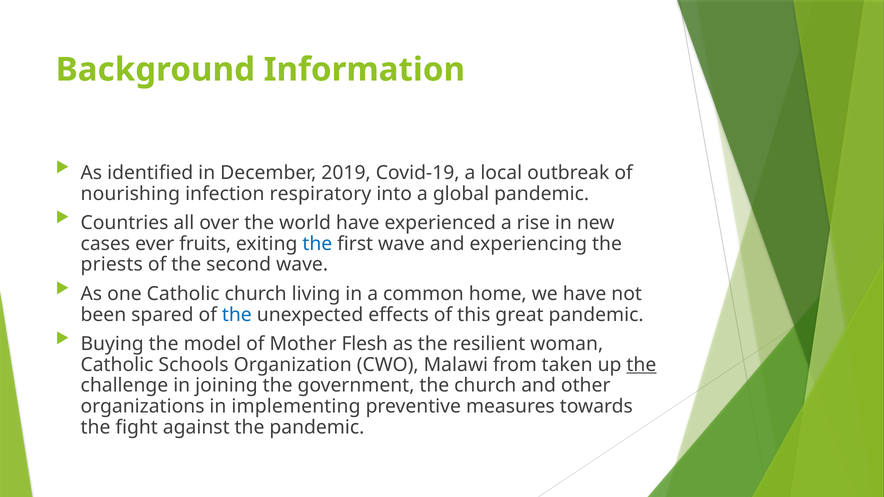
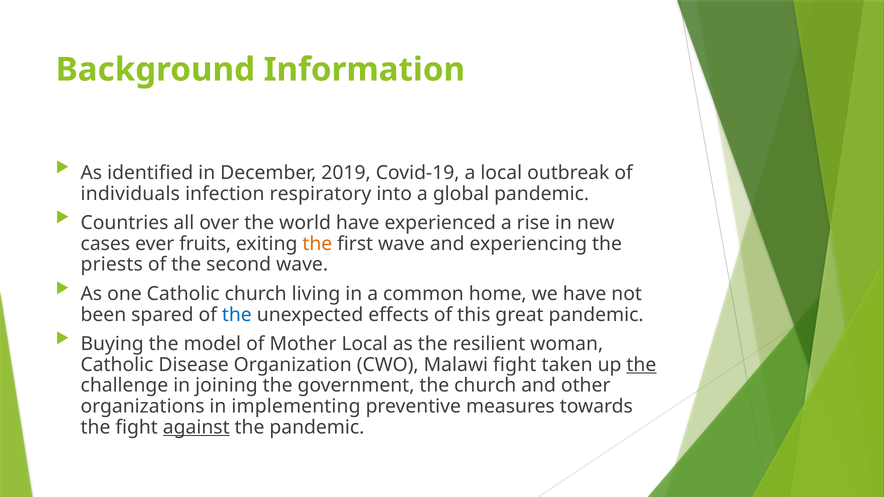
nourishing: nourishing -> individuals
the at (317, 244) colour: blue -> orange
Mother Flesh: Flesh -> Local
Schools: Schools -> Disease
Malawi from: from -> fight
against underline: none -> present
